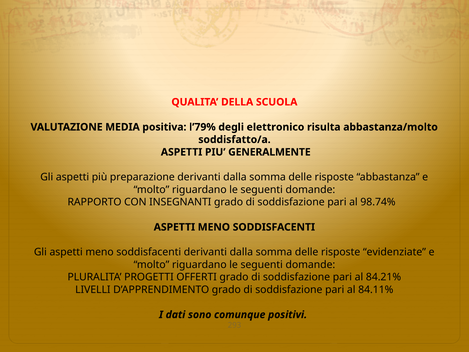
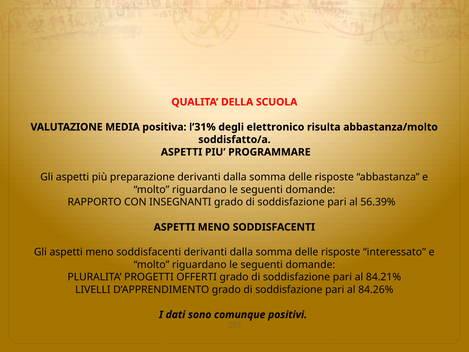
l’79%: l’79% -> l’31%
GENERALMENTE: GENERALMENTE -> PROGRAMMARE
98.74%: 98.74% -> 56.39%
evidenziate: evidenziate -> interessato
84.11%: 84.11% -> 84.26%
